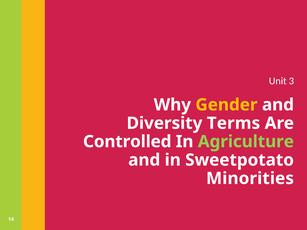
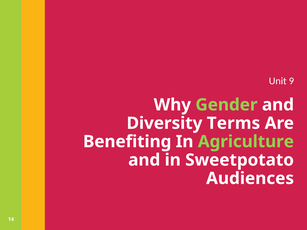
3: 3 -> 9
Gender colour: yellow -> light green
Controlled: Controlled -> Benefiting
Minorities: Minorities -> Audiences
